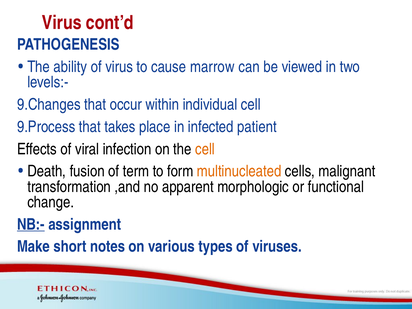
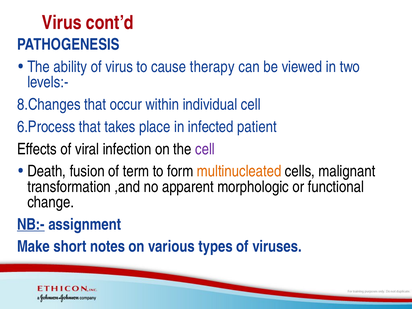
marrow: marrow -> therapy
9.Changes: 9.Changes -> 8.Changes
9.Process: 9.Process -> 6.Process
cell at (205, 149) colour: orange -> purple
